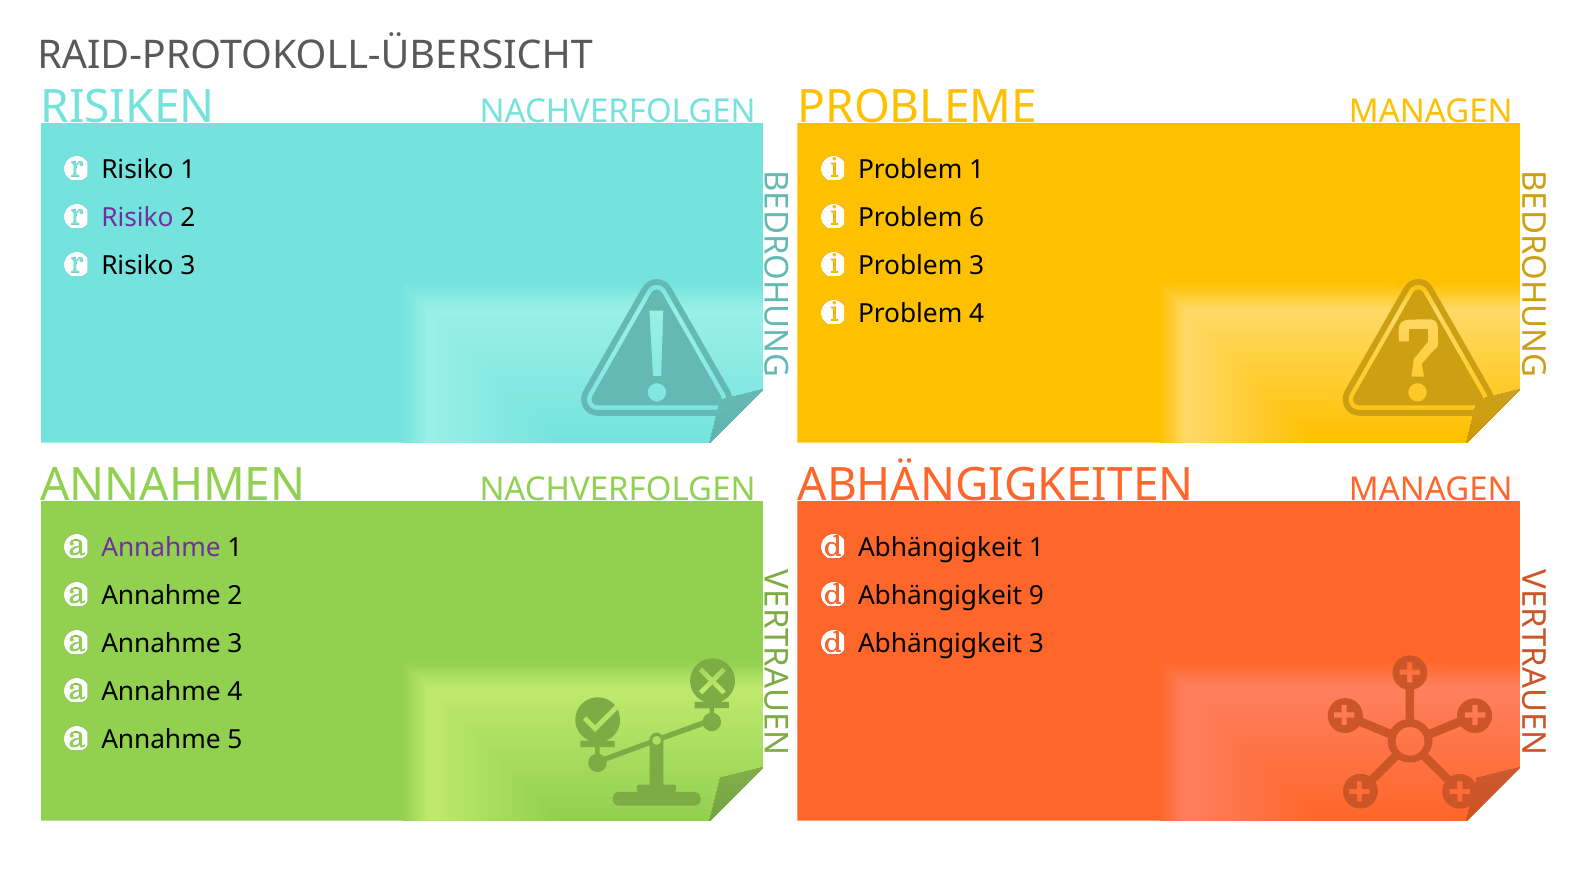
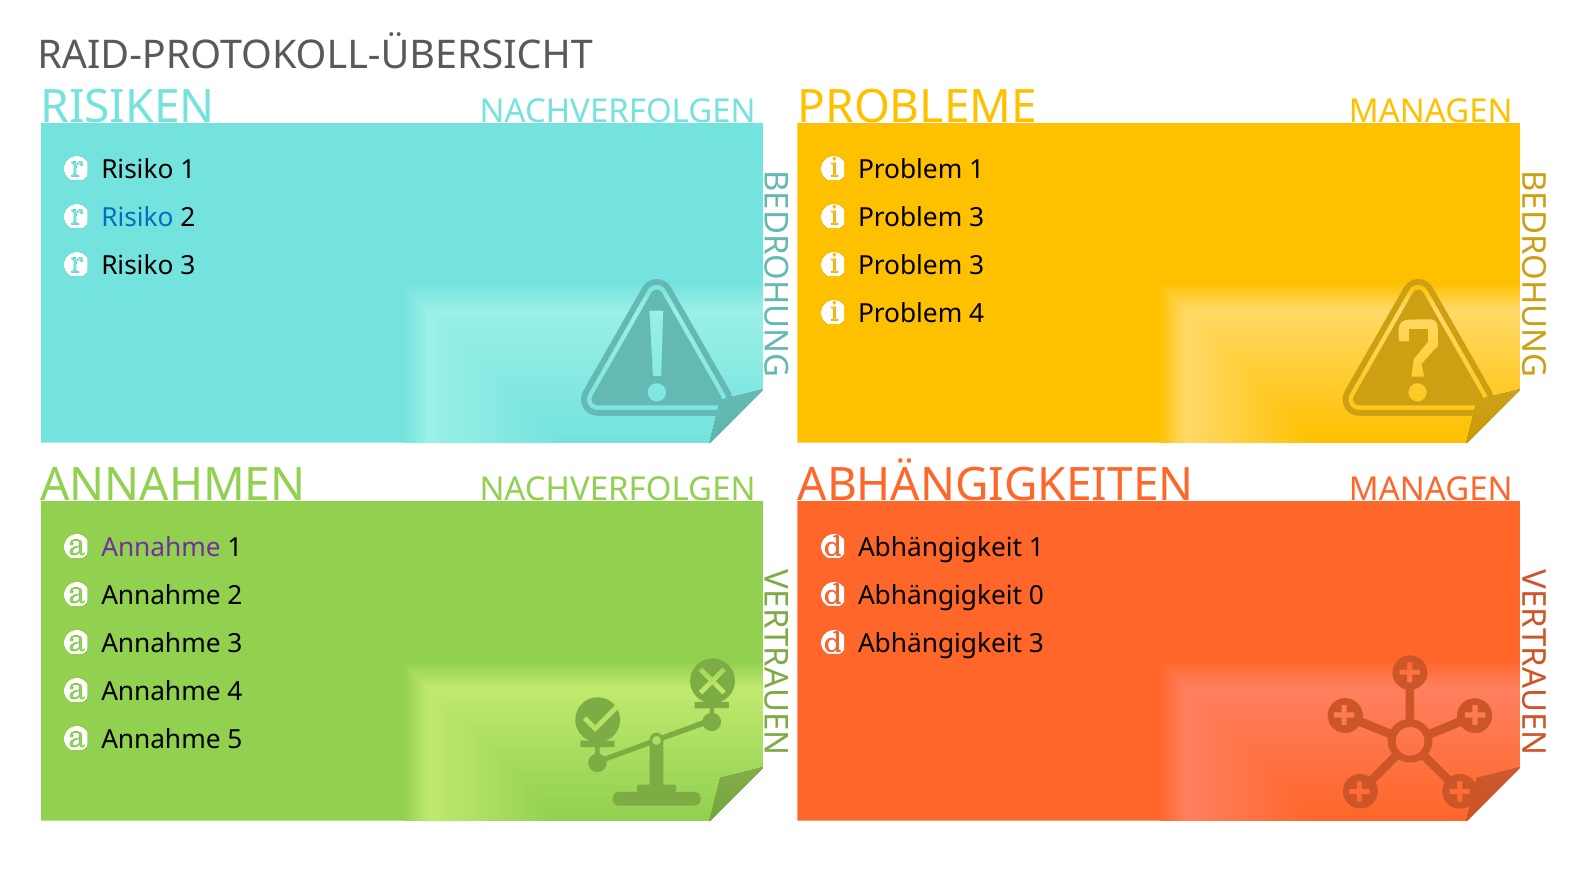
Risiko at (137, 218) colour: purple -> blue
6 at (977, 218): 6 -> 3
9: 9 -> 0
